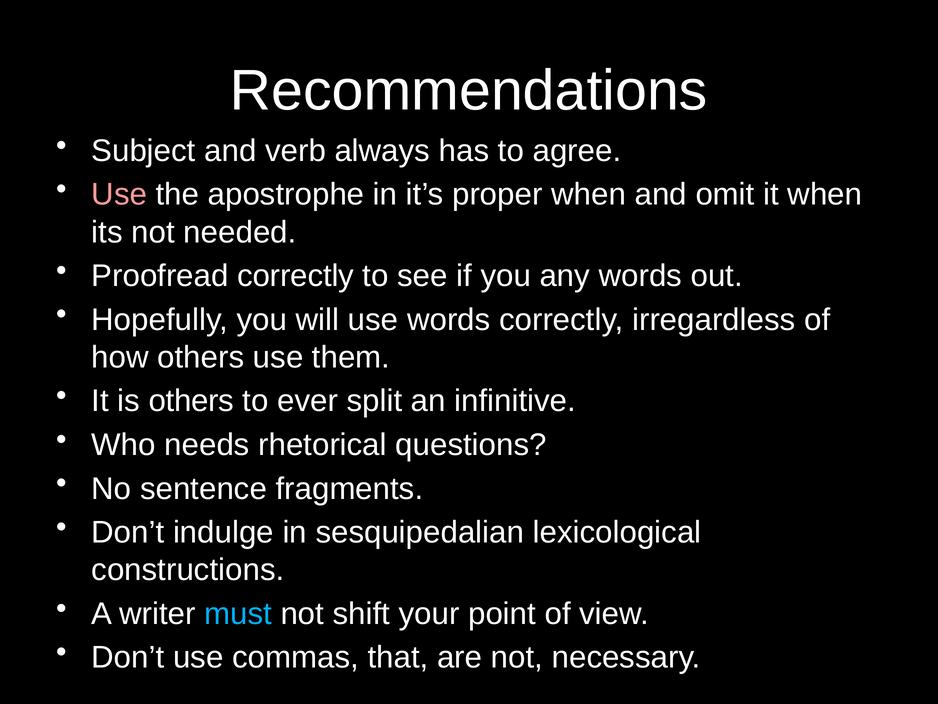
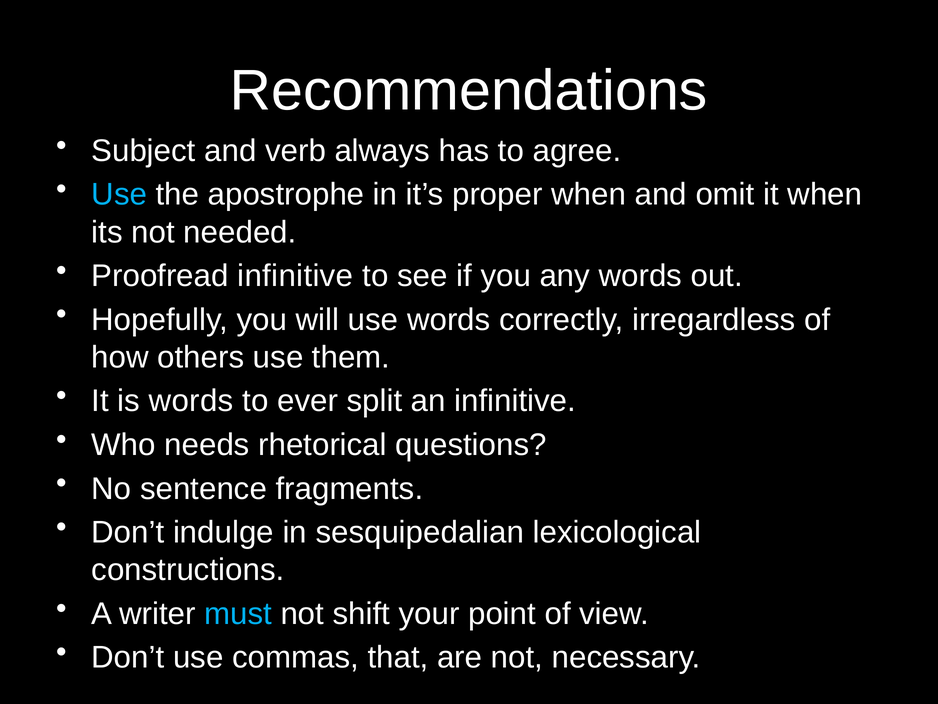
Use at (119, 194) colour: pink -> light blue
Proofread correctly: correctly -> infinitive
is others: others -> words
